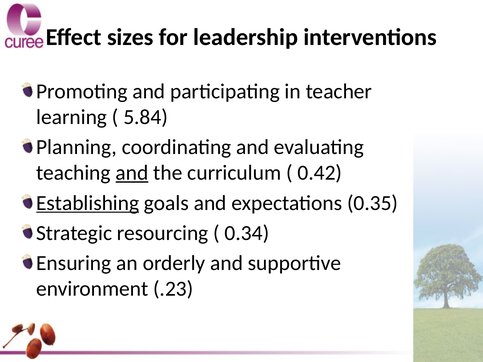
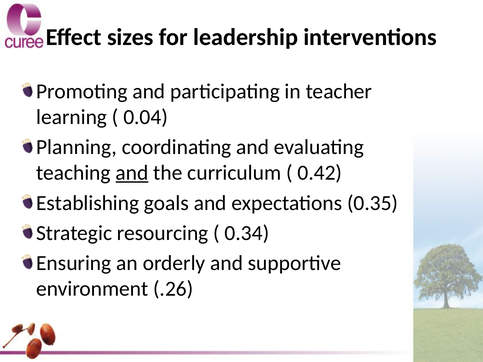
5.84: 5.84 -> 0.04
Establishing underline: present -> none
.23: .23 -> .26
